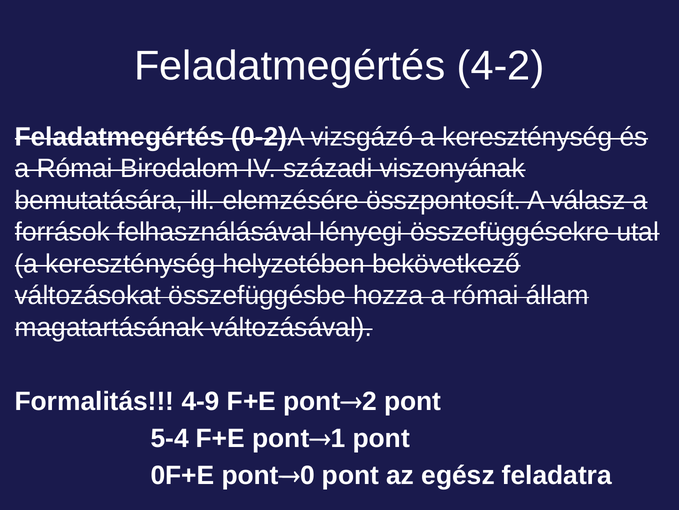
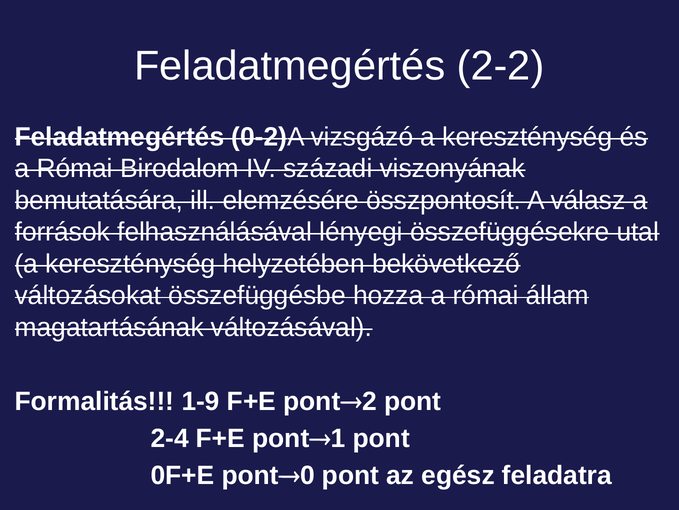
4-2: 4-2 -> 2-2
4-9: 4-9 -> 1-9
5-4: 5-4 -> 2-4
